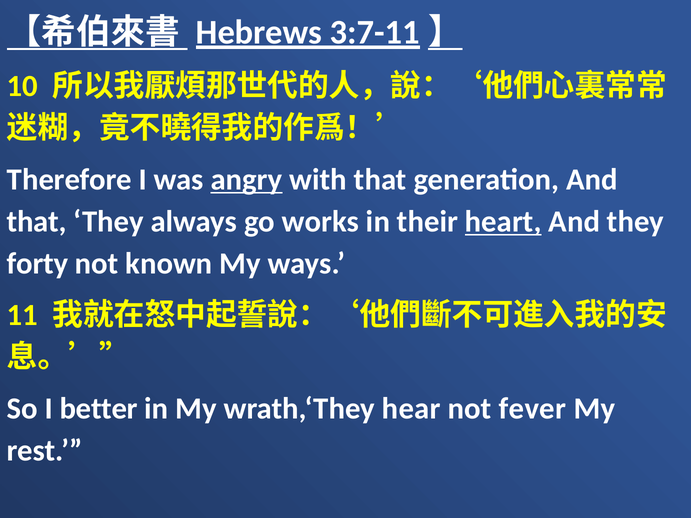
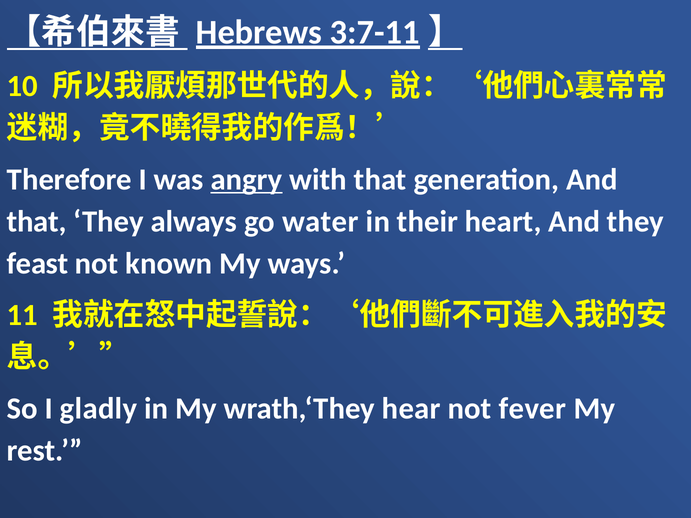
works: works -> water
heart underline: present -> none
forty: forty -> feast
better: better -> gladly
